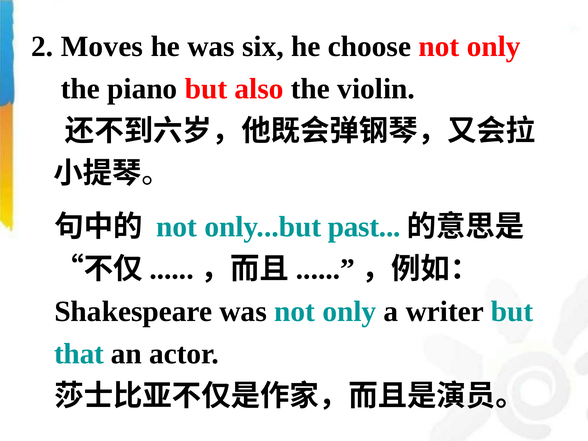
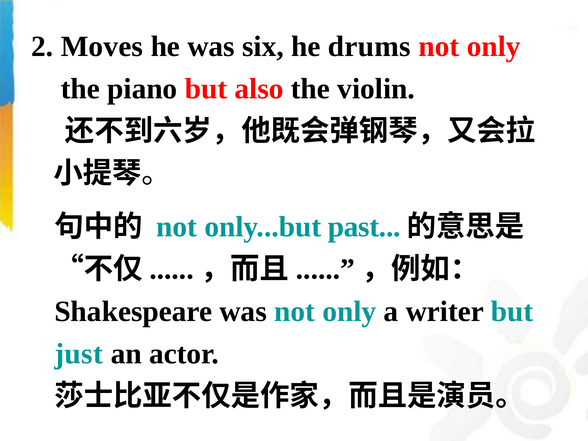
choose: choose -> drums
that: that -> just
